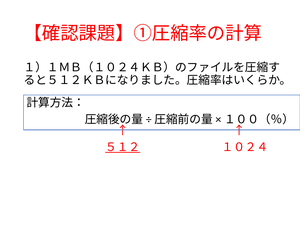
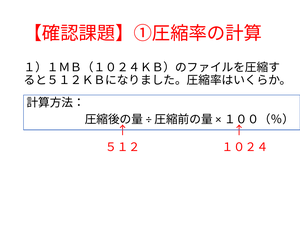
５１２ underline: present -> none
